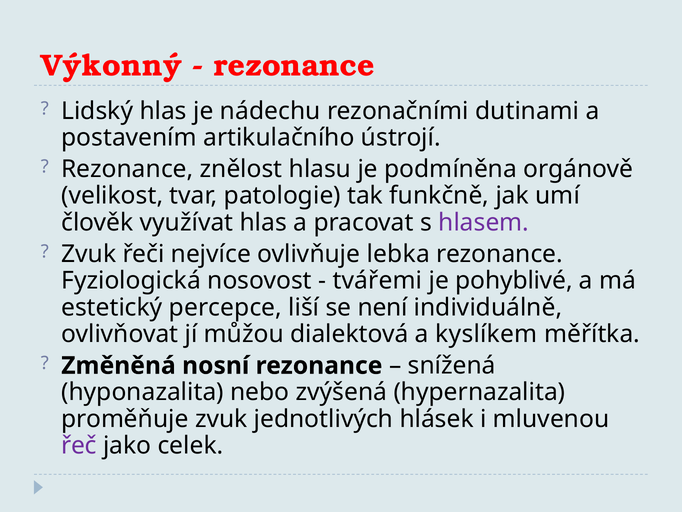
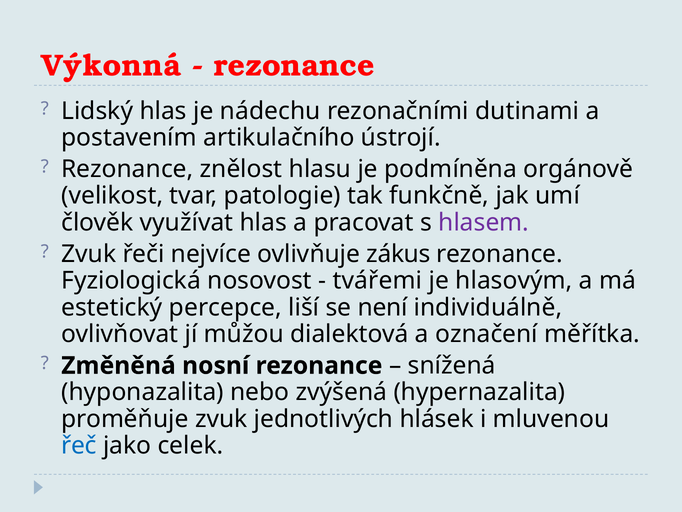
Výkonný: Výkonný -> Výkonná
lebka: lebka -> zákus
pohyblivé: pohyblivé -> hlasovým
kyslíkem: kyslíkem -> označení
řeč colour: purple -> blue
